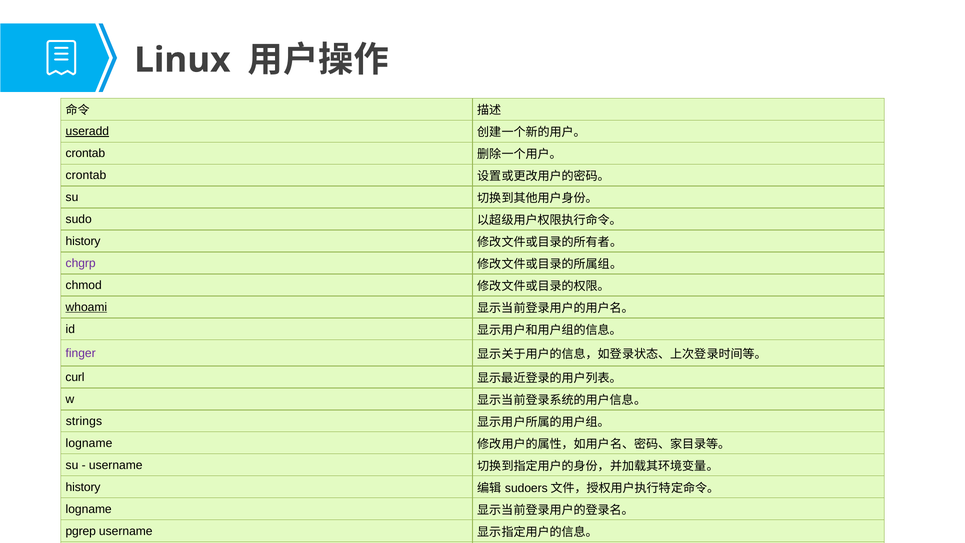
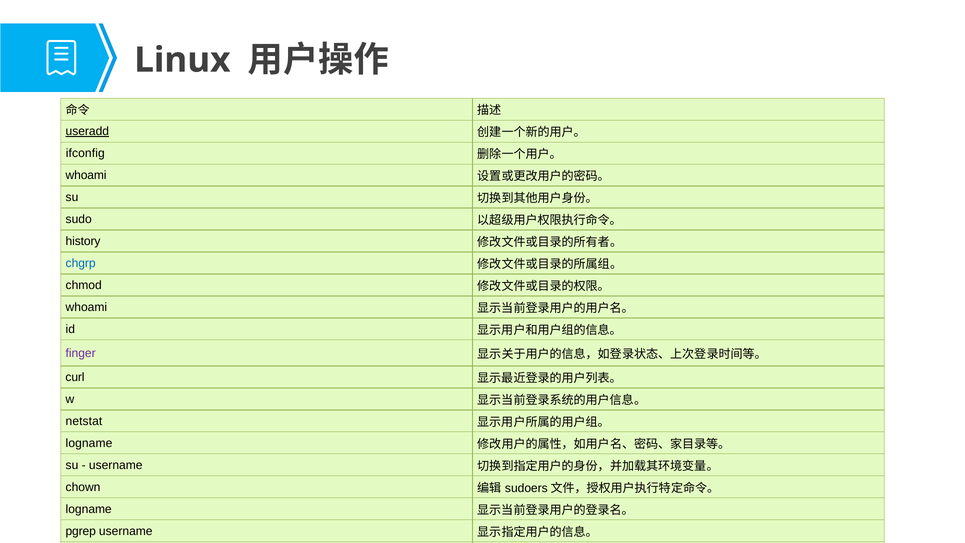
crontab at (85, 153): crontab -> ifconfig
crontab at (86, 175): crontab -> whoami
chgrp colour: purple -> blue
whoami at (86, 307) underline: present -> none
strings: strings -> netstat
history at (83, 487): history -> chown
